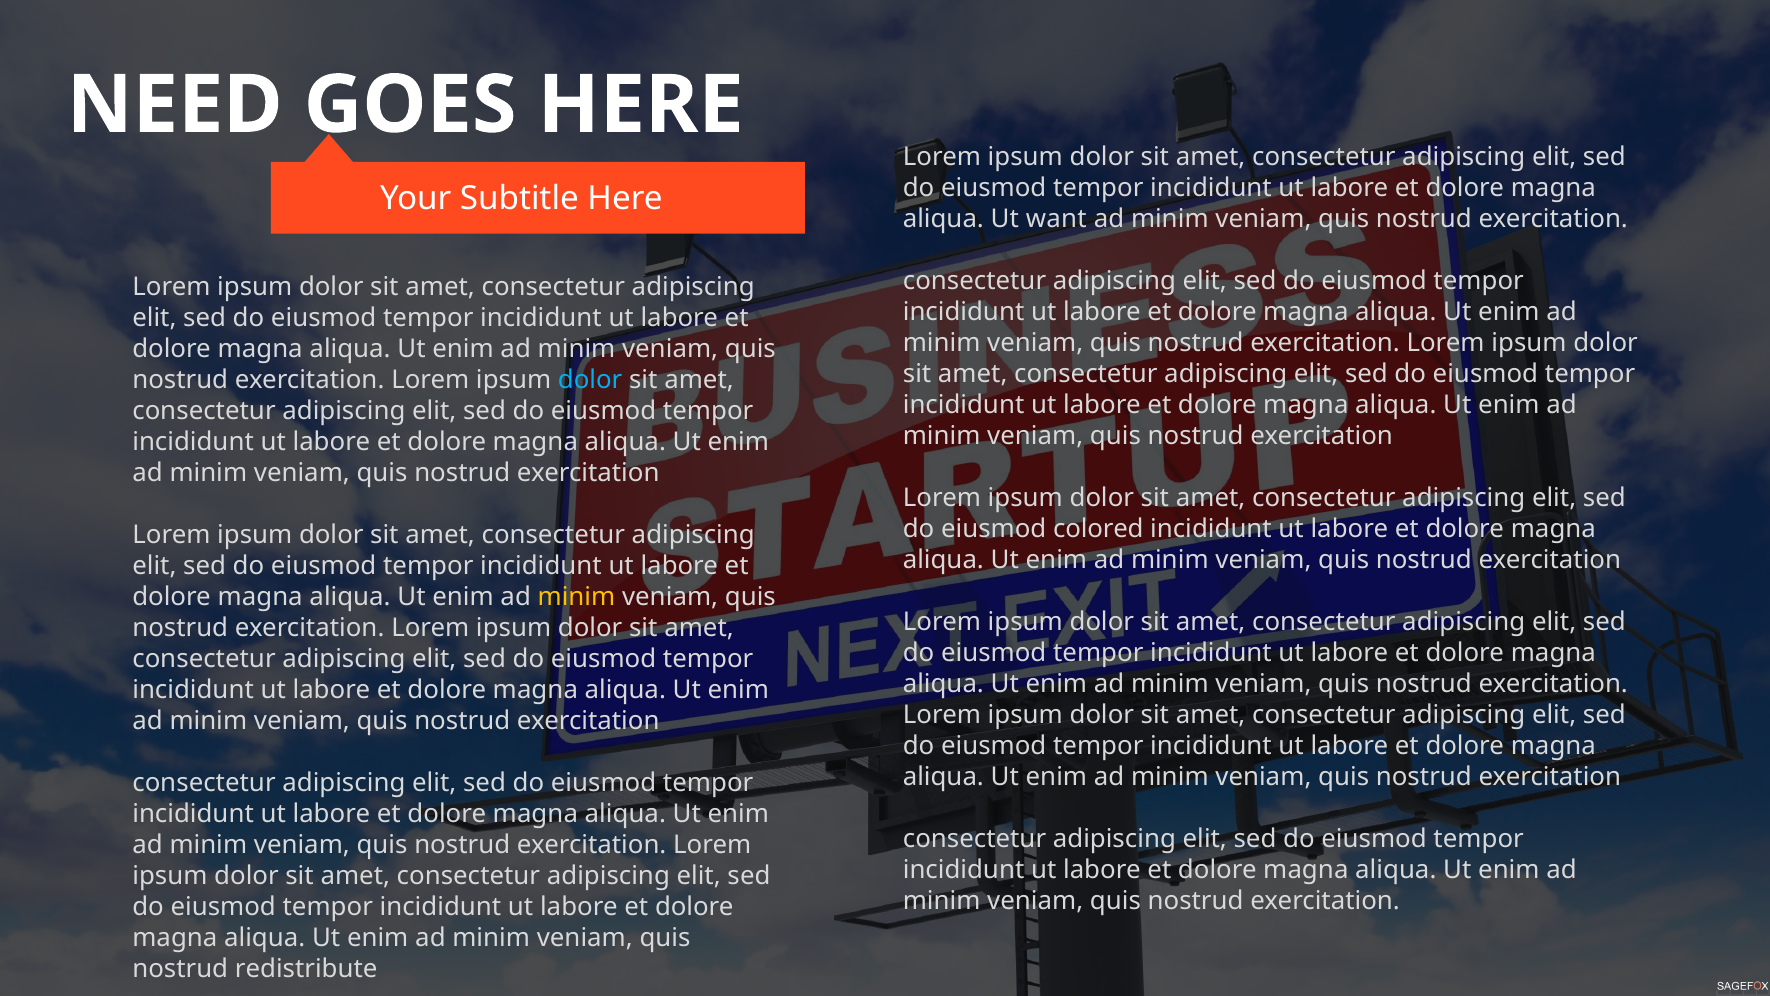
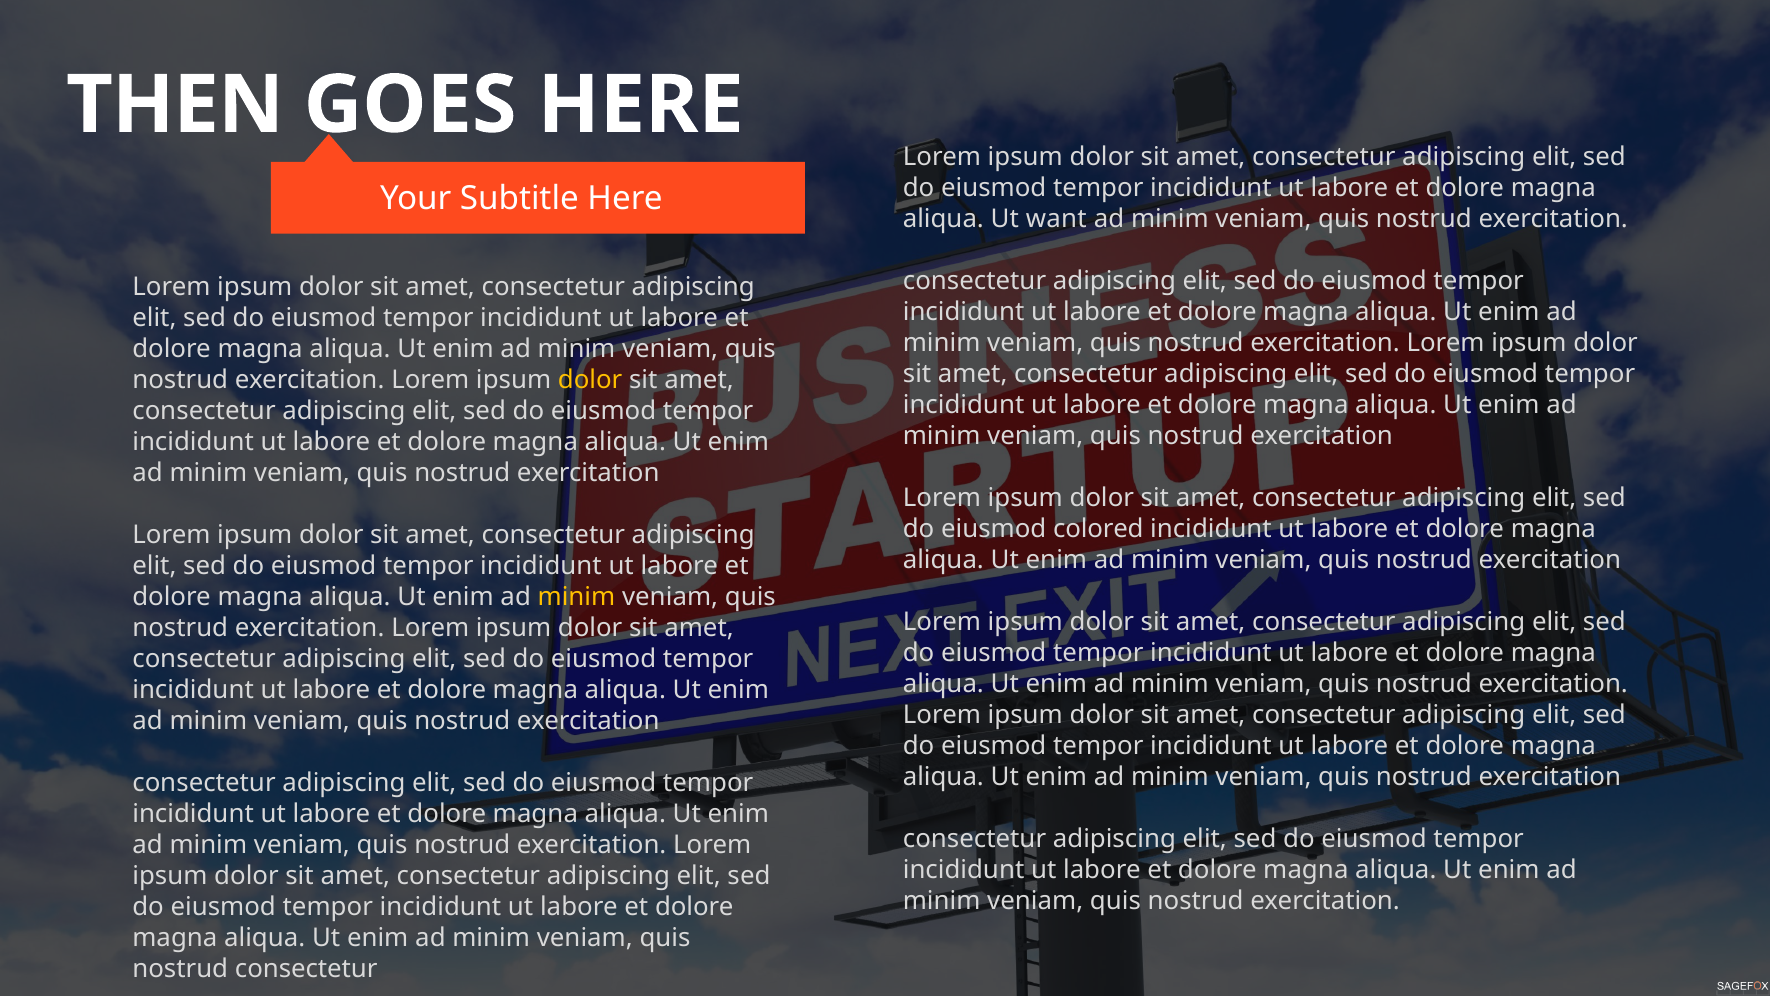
NEED: NEED -> THEN
dolor at (590, 380) colour: light blue -> yellow
nostrud redistribute: redistribute -> consectetur
